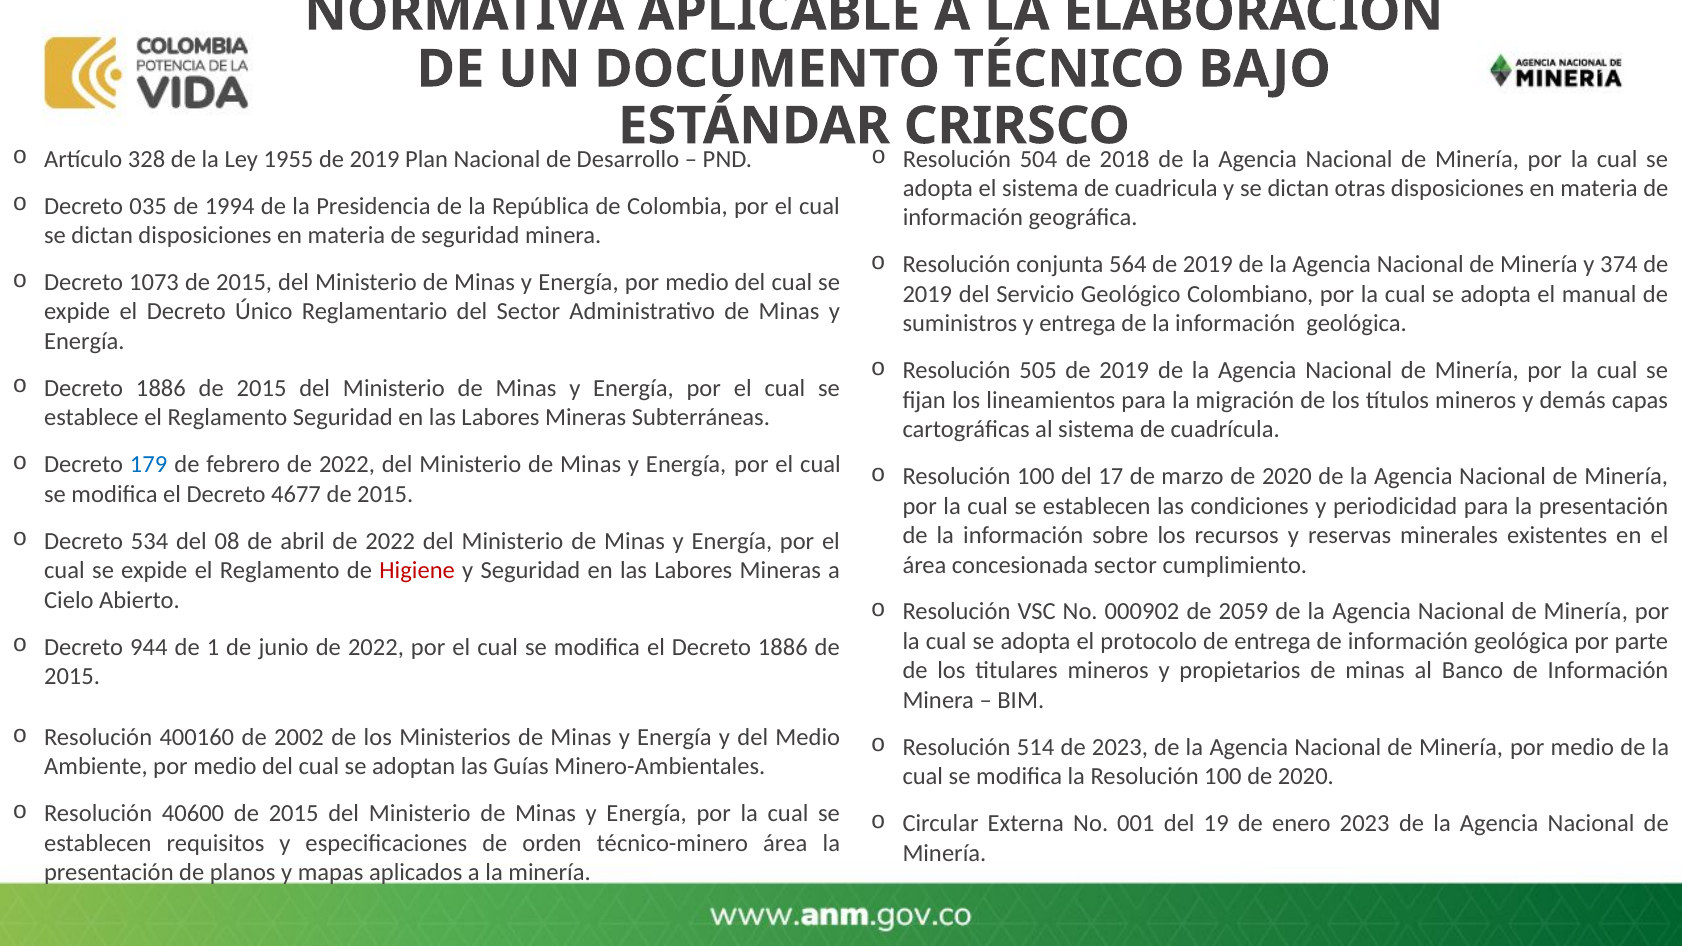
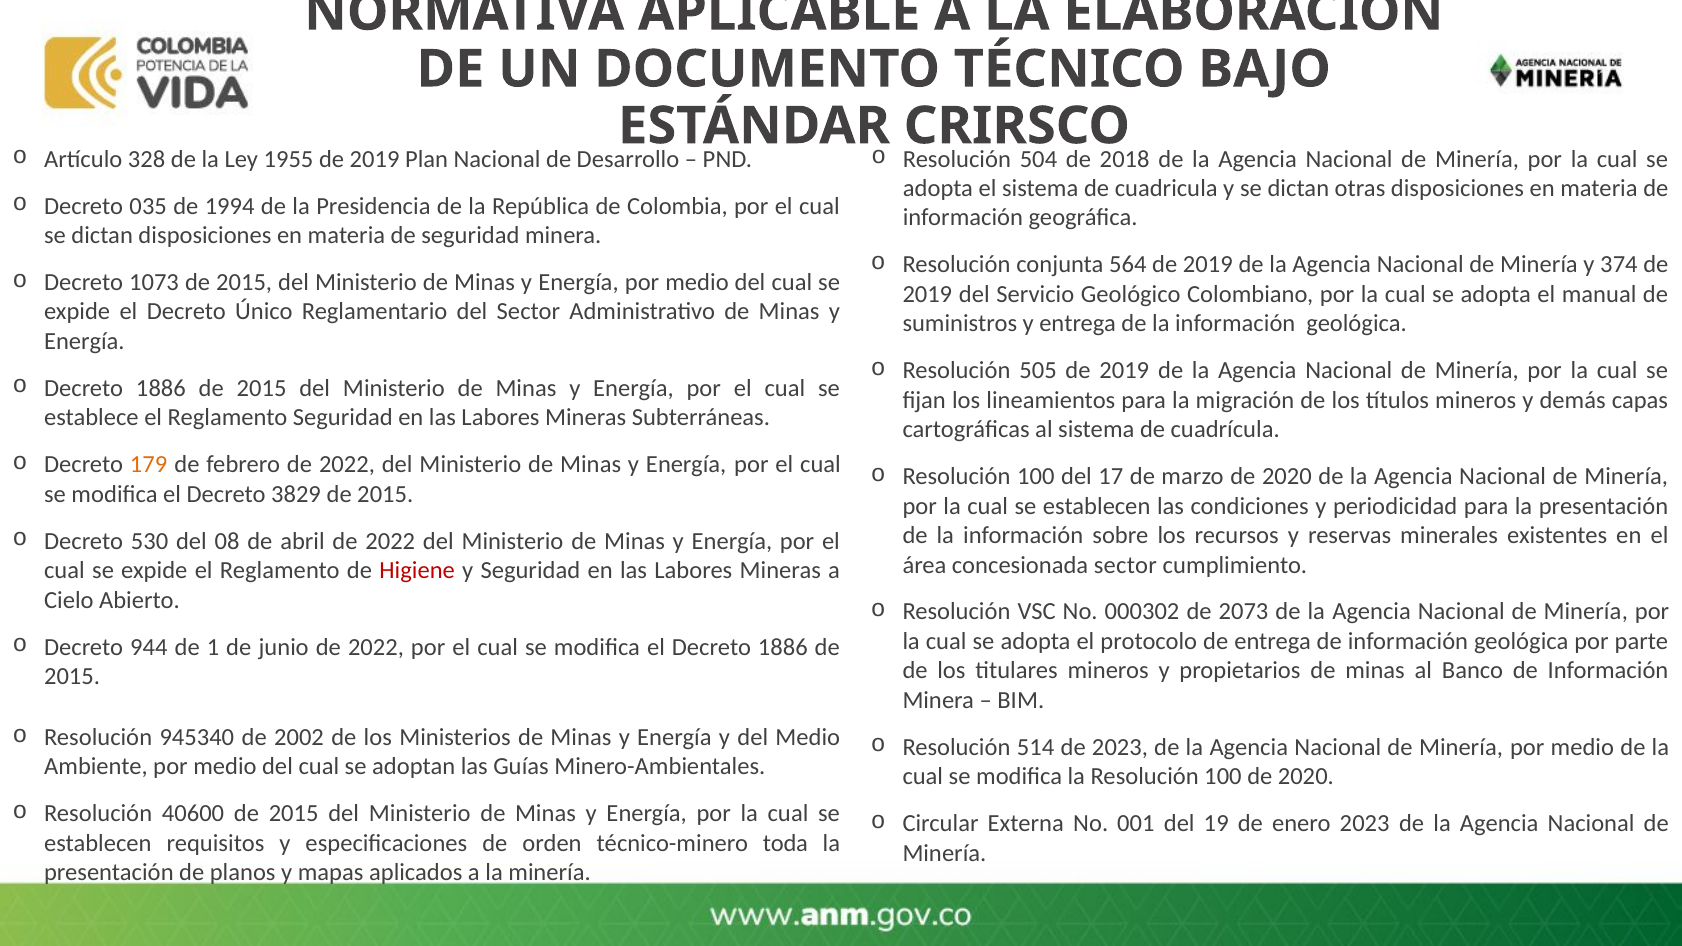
179 colour: blue -> orange
4677: 4677 -> 3829
534: 534 -> 530
000902: 000902 -> 000302
2059: 2059 -> 2073
400160: 400160 -> 945340
técnico-minero área: área -> toda
